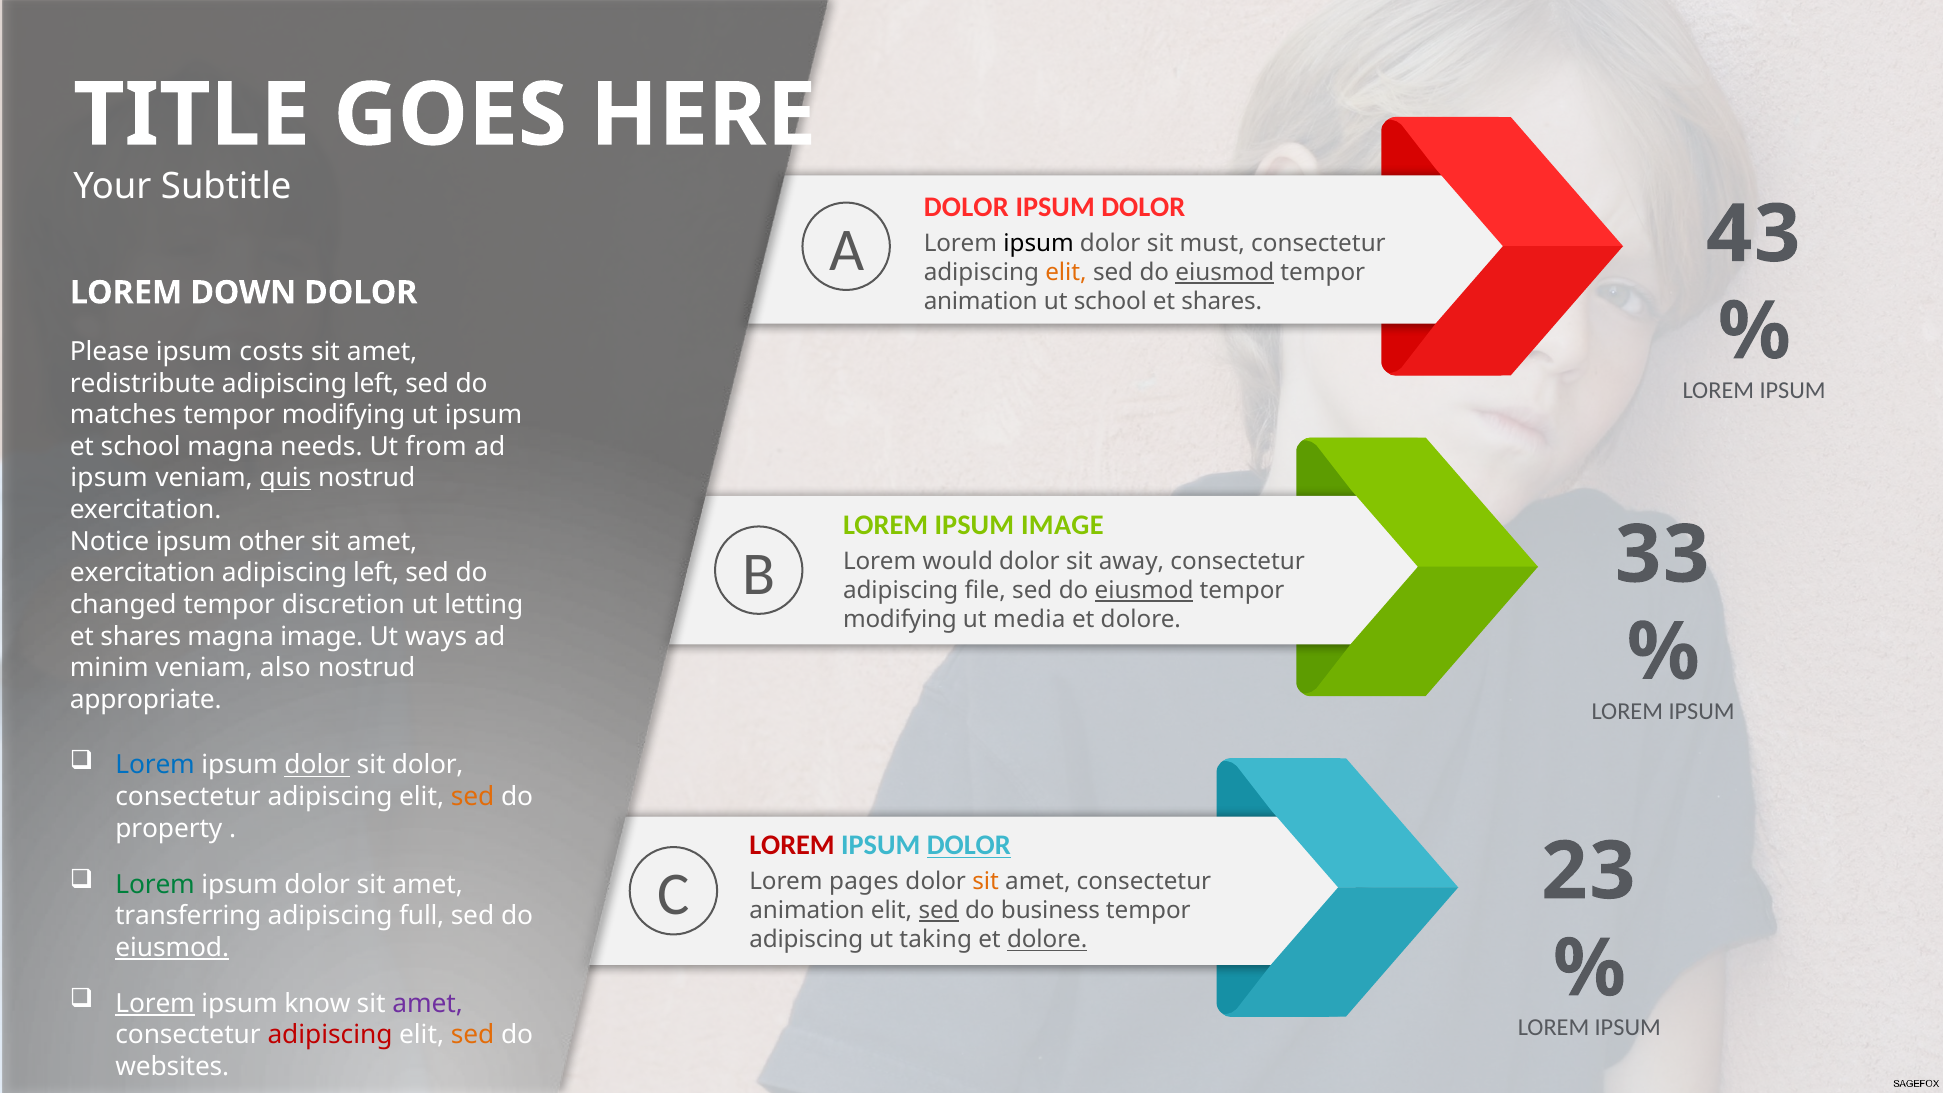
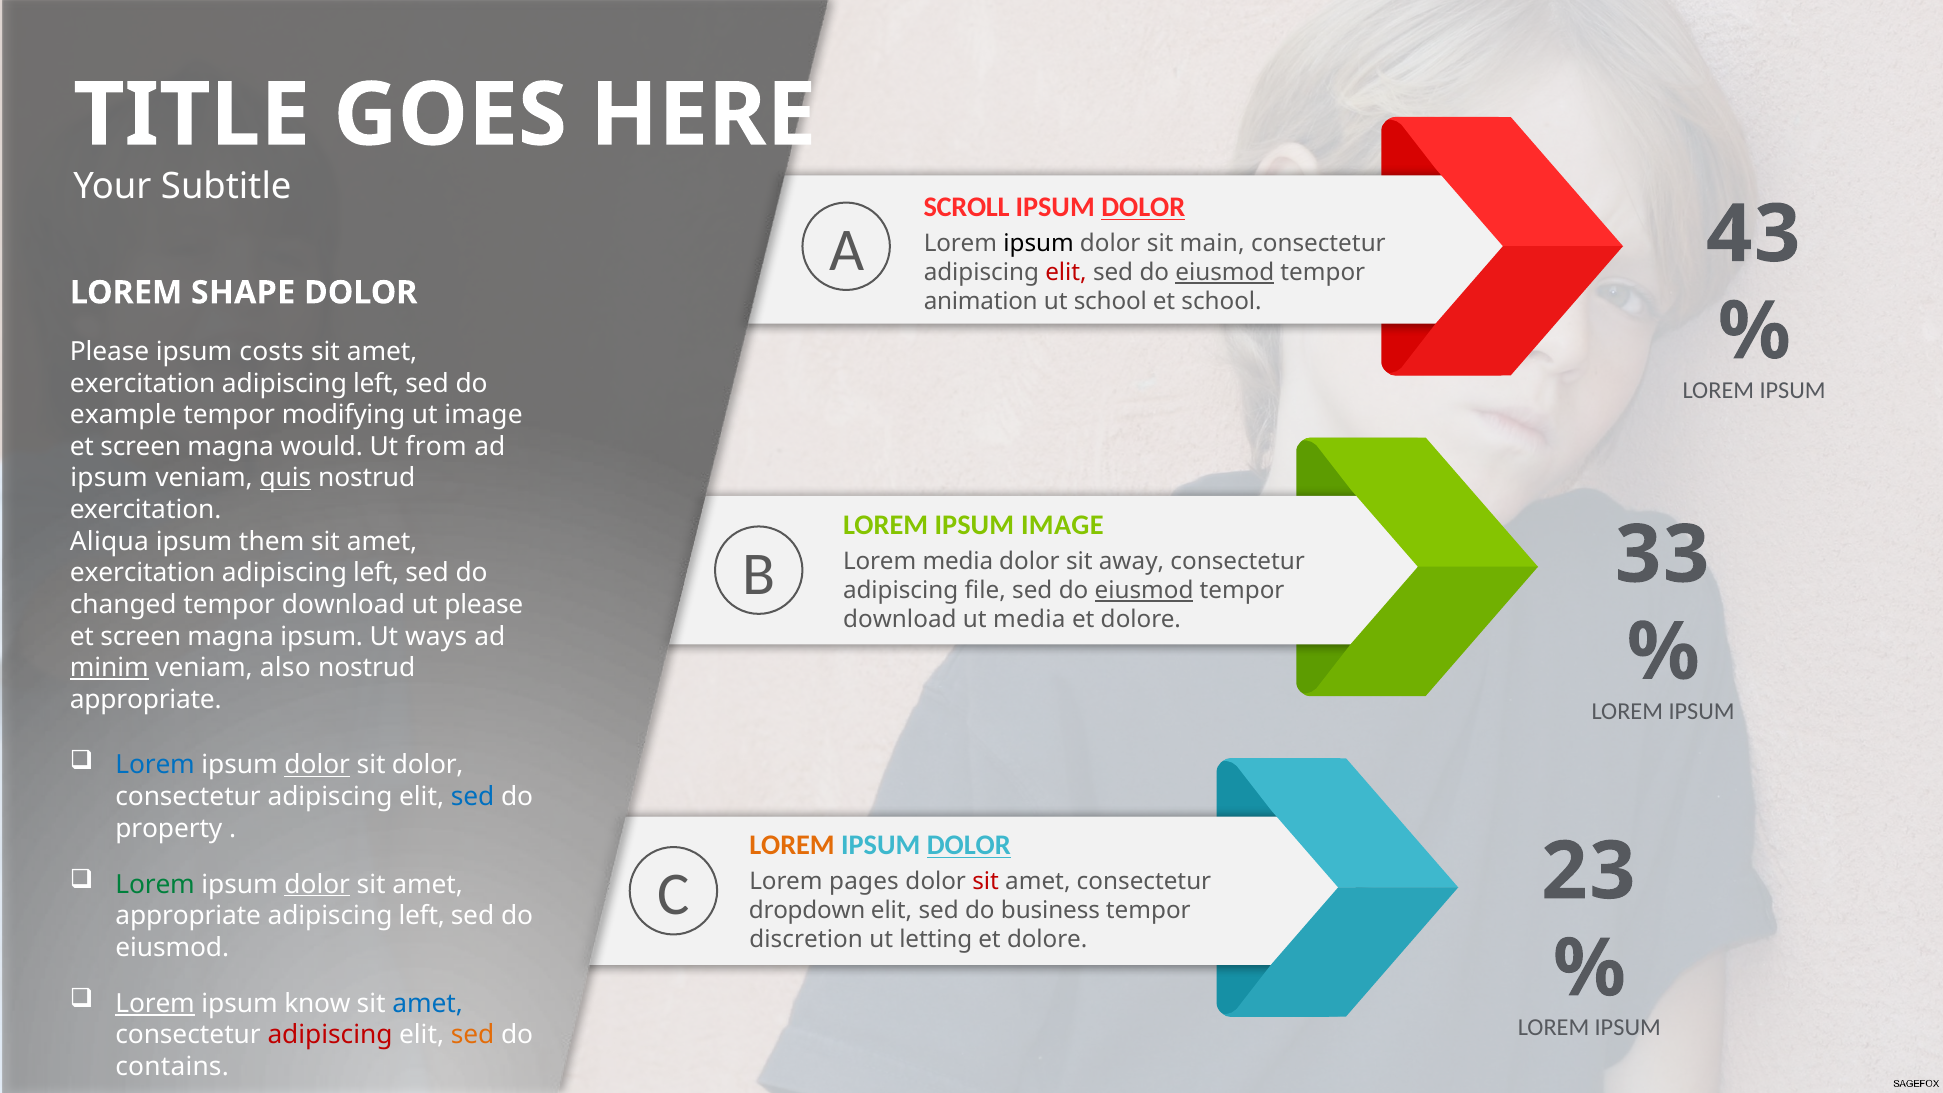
DOLOR at (966, 207): DOLOR -> SCROLL
DOLOR at (1143, 207) underline: none -> present
must: must -> main
elit at (1066, 273) colour: orange -> red
DOWN: DOWN -> SHAPE
shares at (1222, 302): shares -> school
redistribute at (143, 383): redistribute -> exercitation
matches: matches -> example
ut ipsum: ipsum -> image
school at (141, 447): school -> screen
needs: needs -> would
Notice: Notice -> Aliqua
other: other -> them
Lorem would: would -> media
discretion at (343, 605): discretion -> download
ut letting: letting -> please
modifying at (900, 620): modifying -> download
shares at (141, 636): shares -> screen
magna image: image -> ipsum
minim underline: none -> present
sed at (473, 797) colour: orange -> blue
LOREM at (792, 845) colour: red -> orange
dolor at (317, 884) underline: none -> present
sit at (986, 882) colour: orange -> red
animation at (807, 911): animation -> dropdown
sed at (939, 911) underline: present -> none
transferring at (188, 916): transferring -> appropriate
full at (422, 916): full -> left
adipiscing at (806, 940): adipiscing -> discretion
taking: taking -> letting
dolore at (1047, 940) underline: present -> none
eiusmod at (172, 948) underline: present -> none
amet at (428, 1003) colour: purple -> blue
websites: websites -> contains
